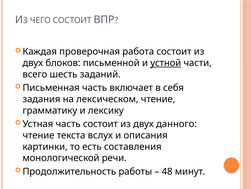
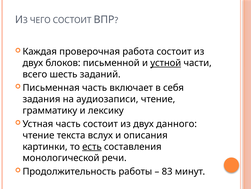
лексическом: лексическом -> аудиозаписи
есть underline: none -> present
48: 48 -> 83
